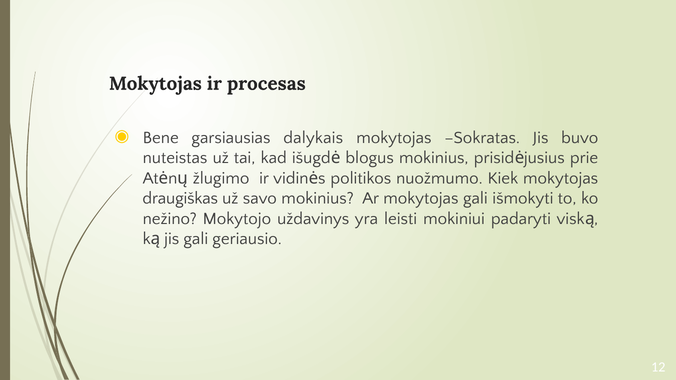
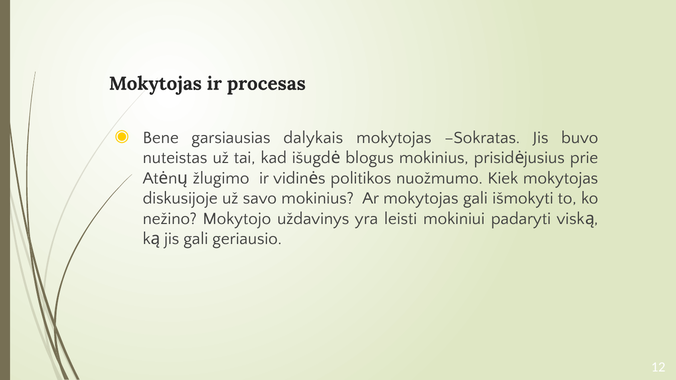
draugiškas: draugiškas -> diskusijoje
